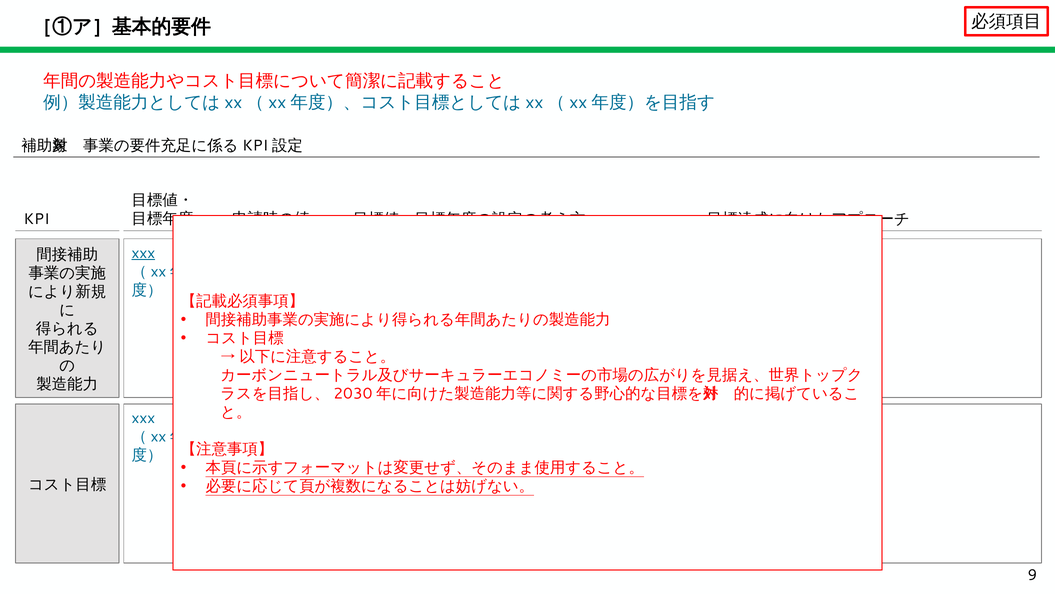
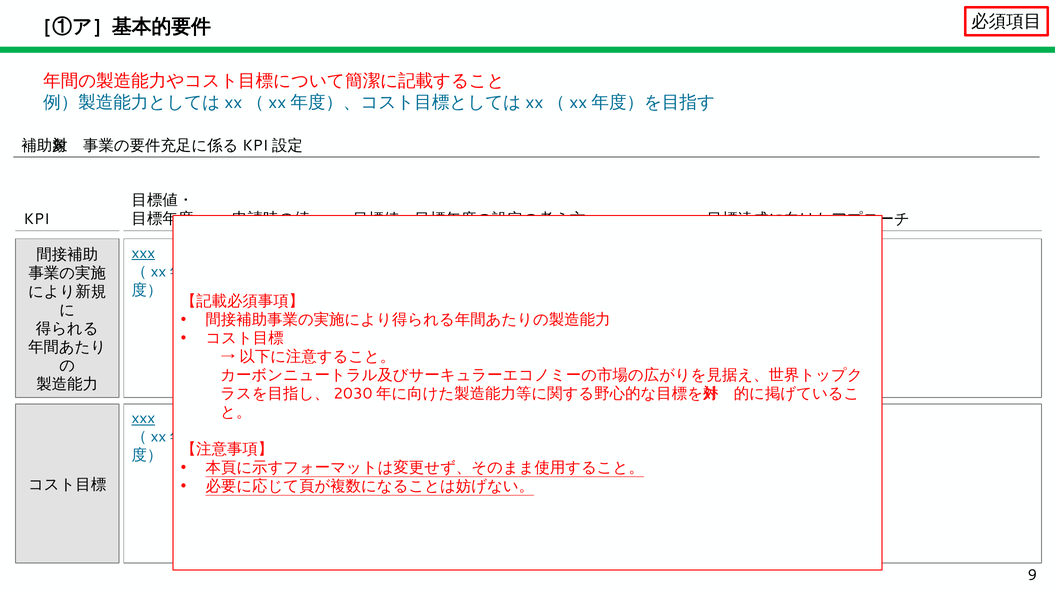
xxx at (143, 418) underline: none -> present
